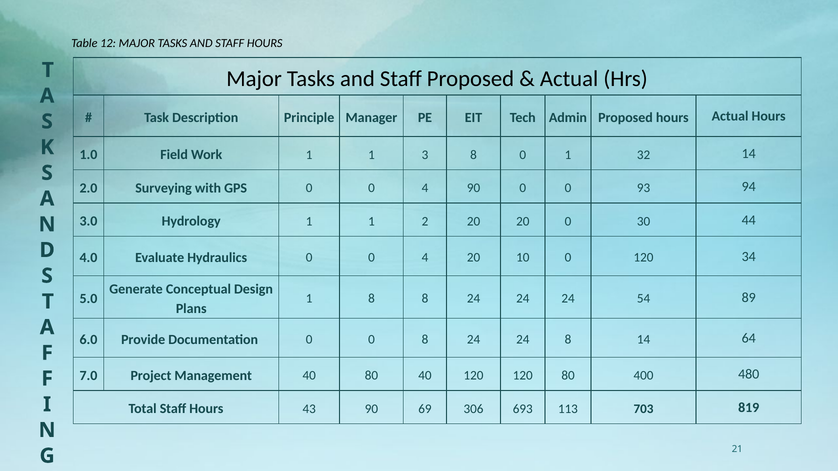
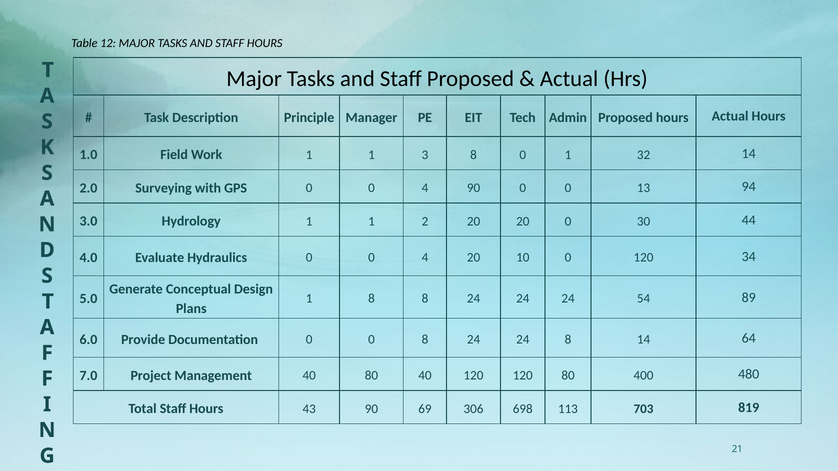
93: 93 -> 13
693: 693 -> 698
